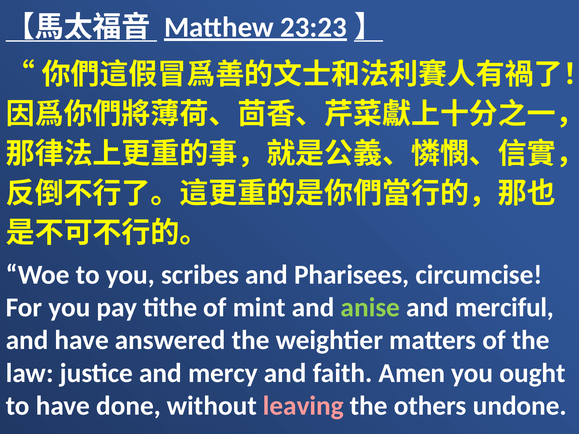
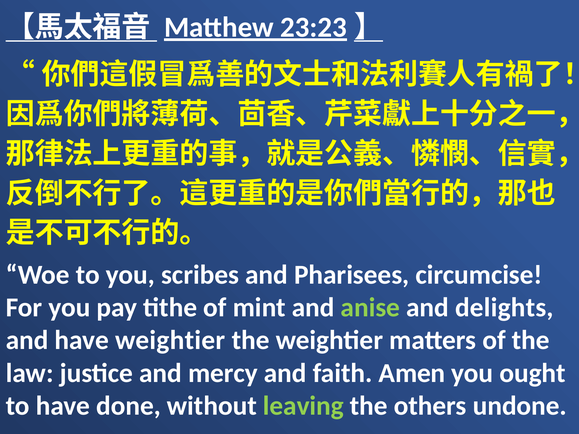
merciful: merciful -> delights
have answered: answered -> weightier
leaving colour: pink -> light green
